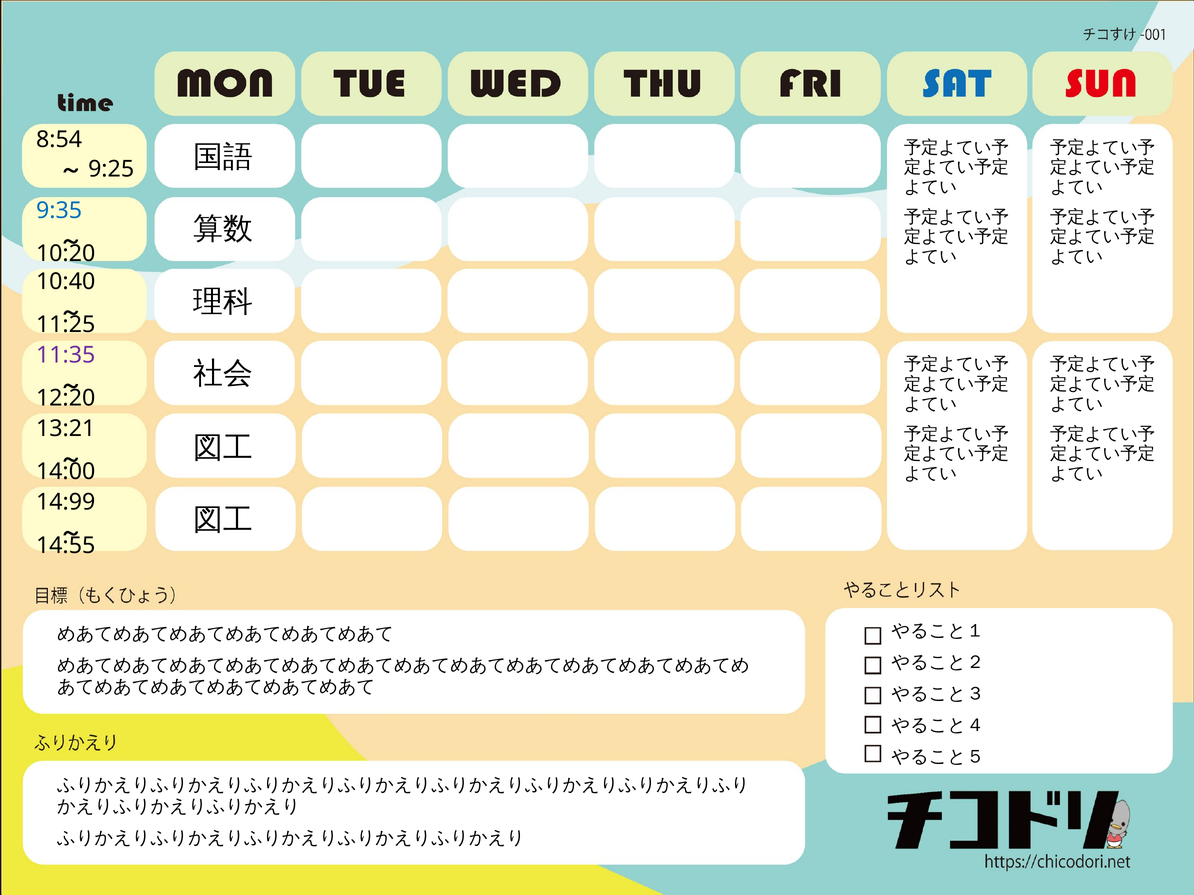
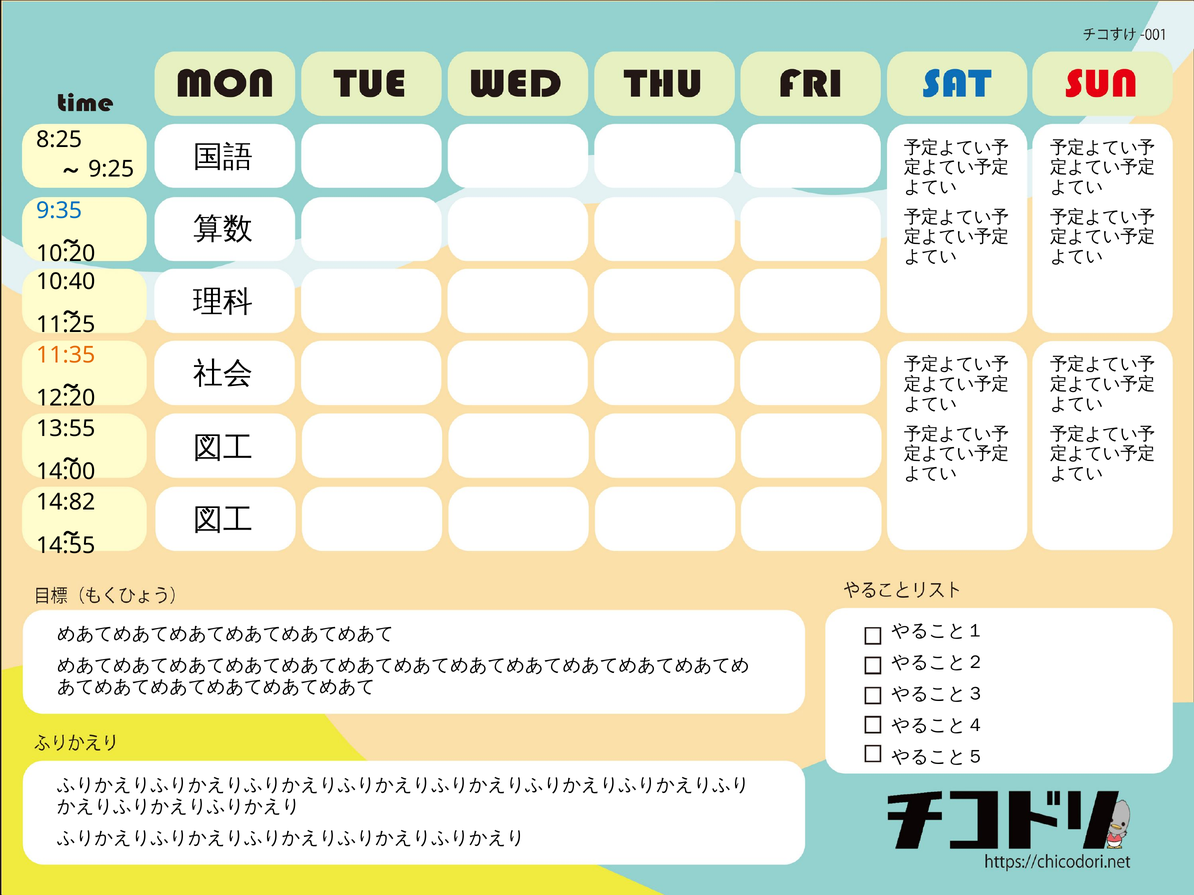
8:54: 8:54 -> 8:25
11:35 colour: purple -> orange
13:21: 13:21 -> 13:55
14:99: 14:99 -> 14:82
